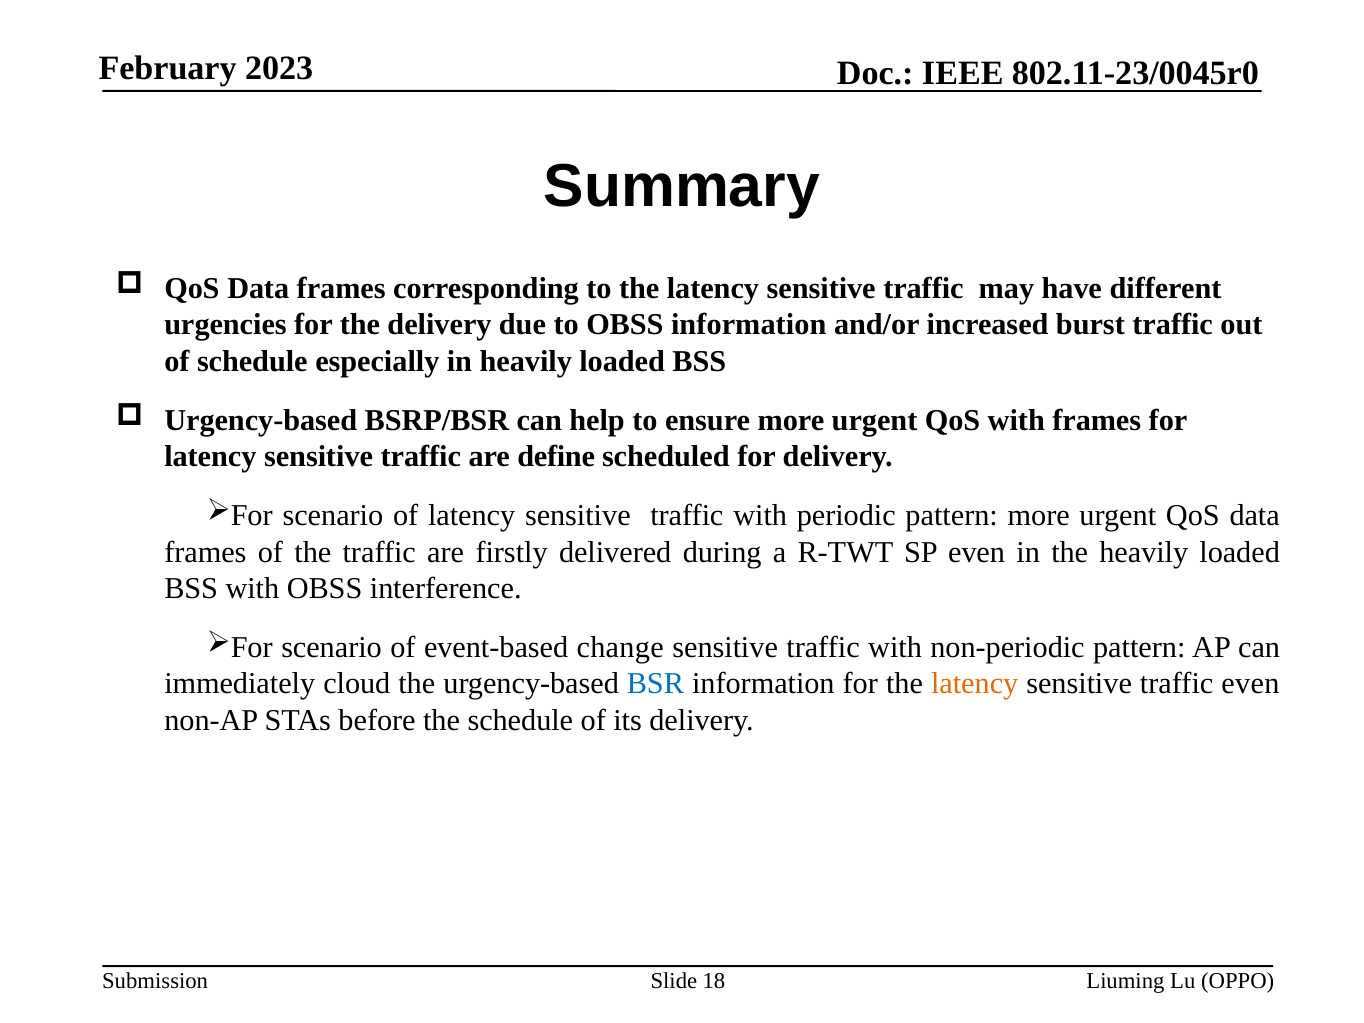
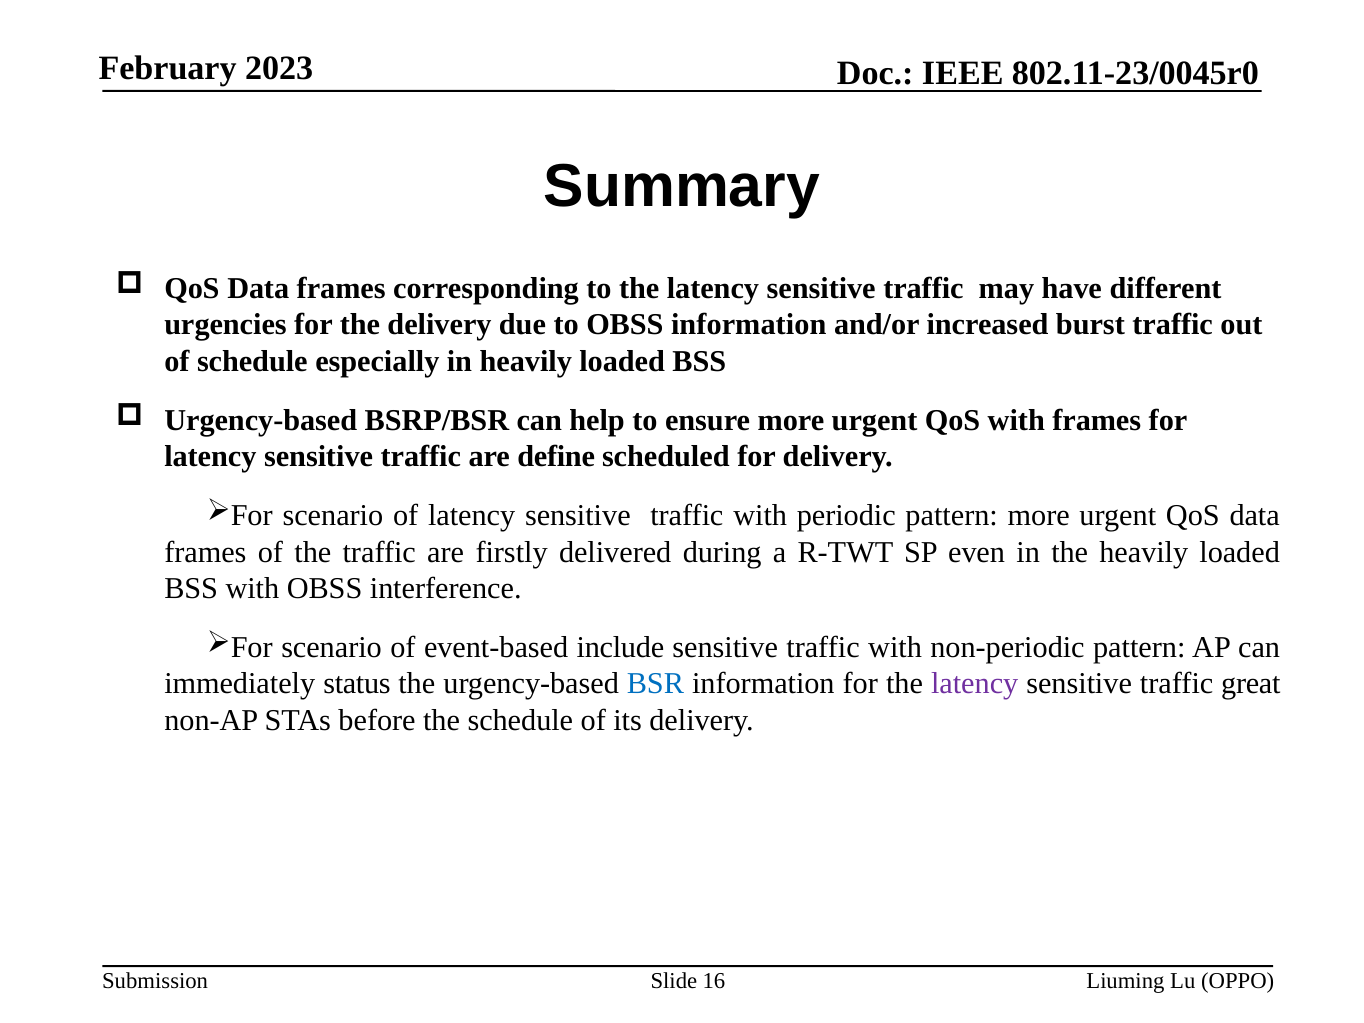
change: change -> include
cloud: cloud -> status
latency at (975, 684) colour: orange -> purple
traffic even: even -> great
18: 18 -> 16
